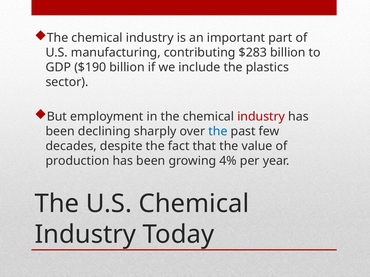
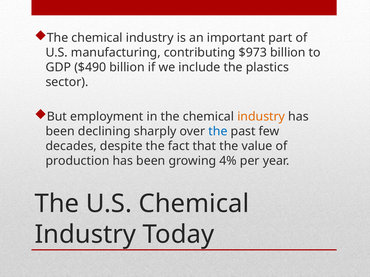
$283: $283 -> $973
$190: $190 -> $490
industry at (261, 117) colour: red -> orange
